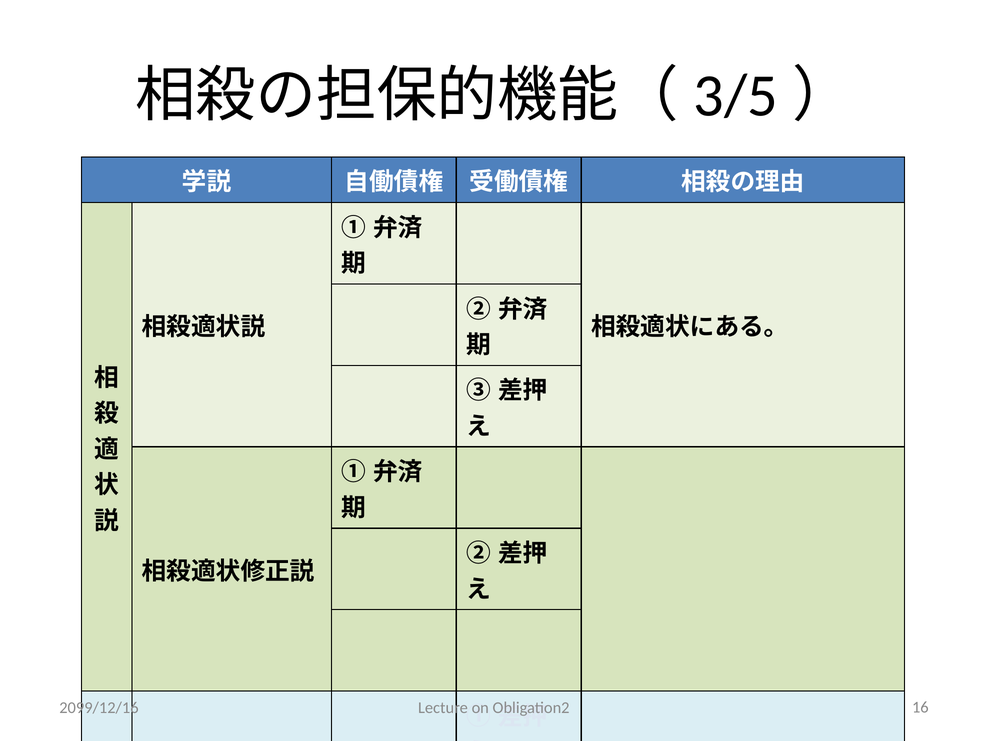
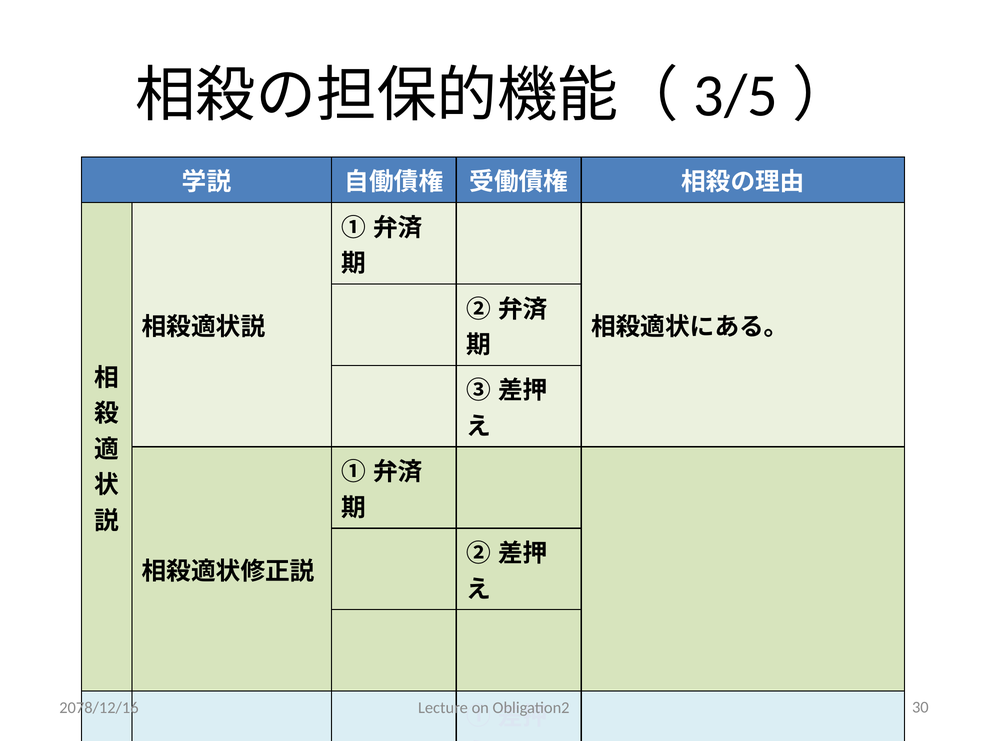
2099/12/16: 2099/12/16 -> 2078/12/16
16: 16 -> 30
